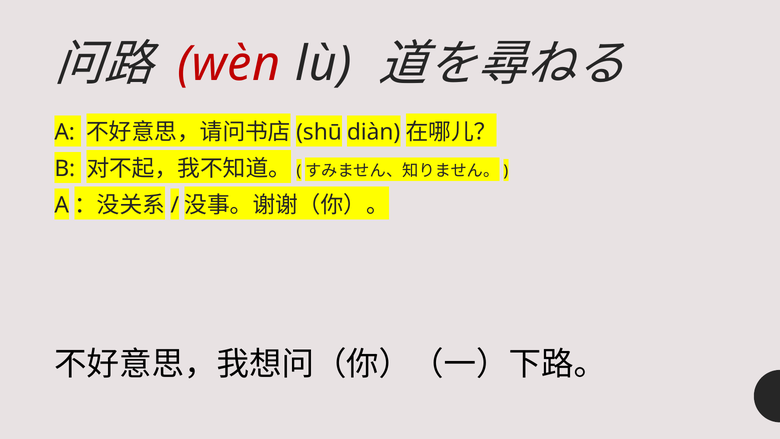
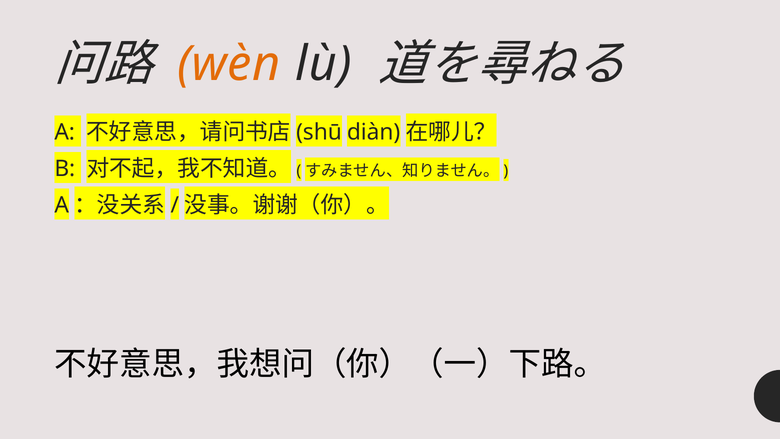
wèn colour: red -> orange
